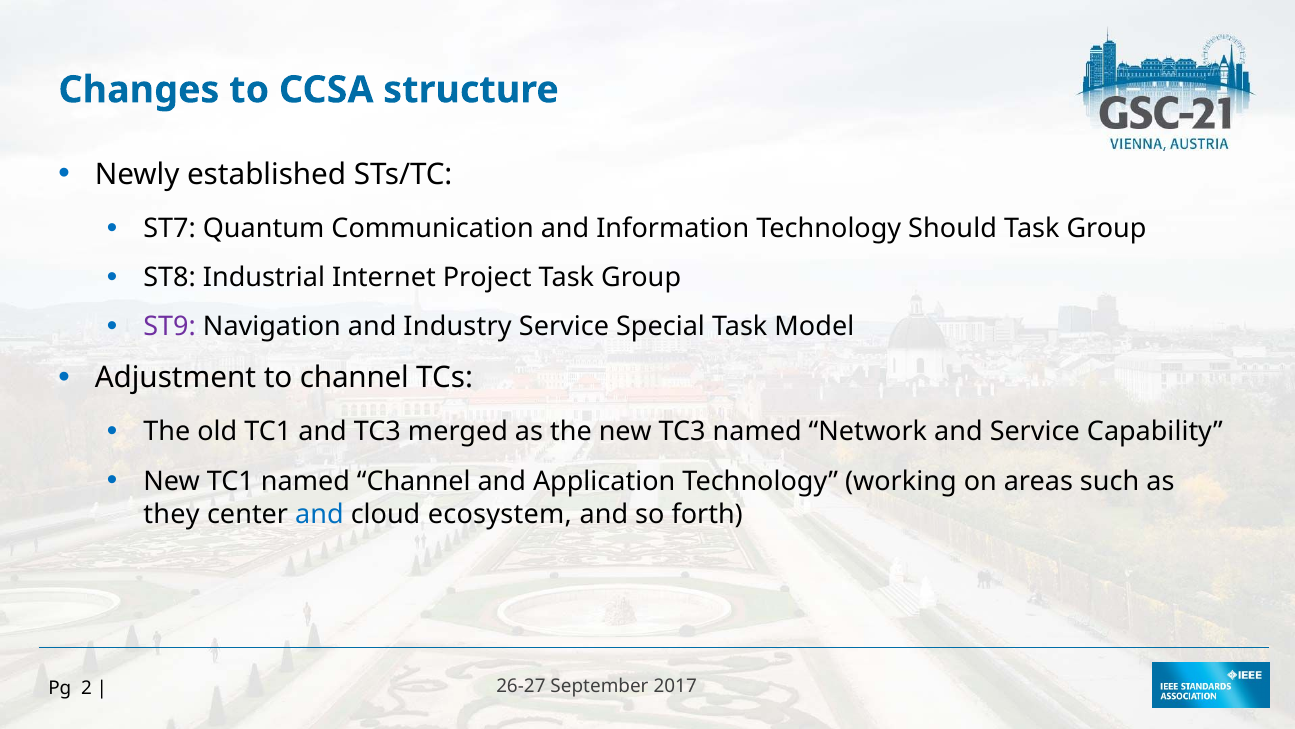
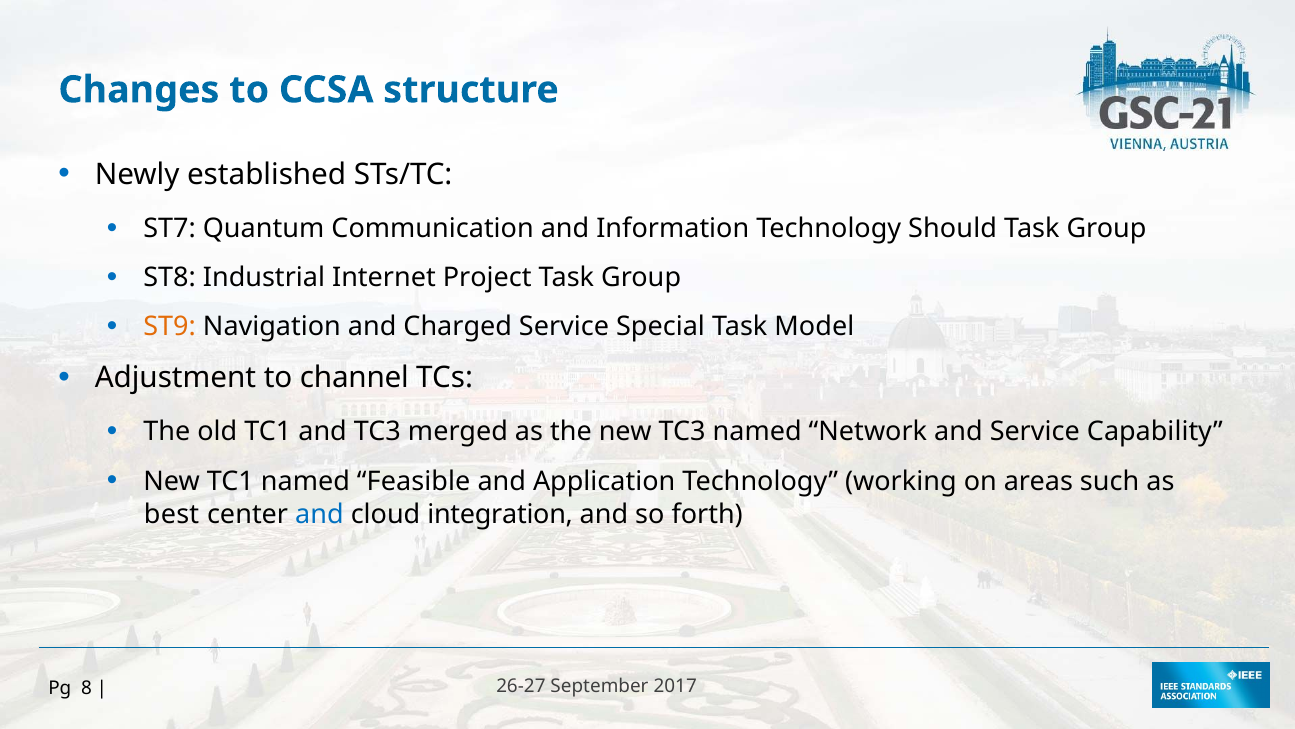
ST9 colour: purple -> orange
Industry: Industry -> Charged
named Channel: Channel -> Feasible
they: they -> best
ecosystem: ecosystem -> integration
2: 2 -> 8
